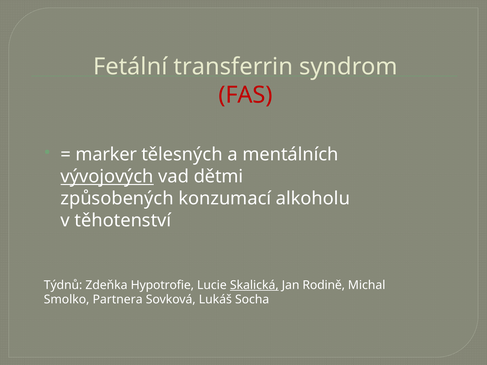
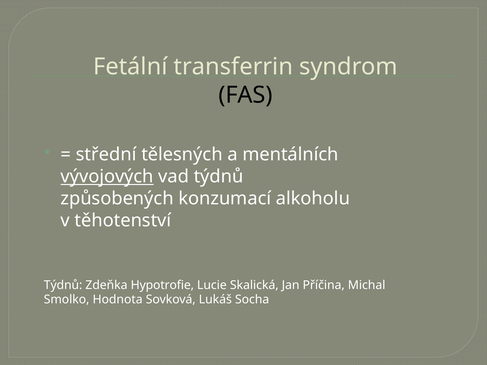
FAS colour: red -> black
marker: marker -> střední
vad dětmi: dětmi -> týdnů
Skalická underline: present -> none
Rodině: Rodině -> Příčina
Partnera: Partnera -> Hodnota
